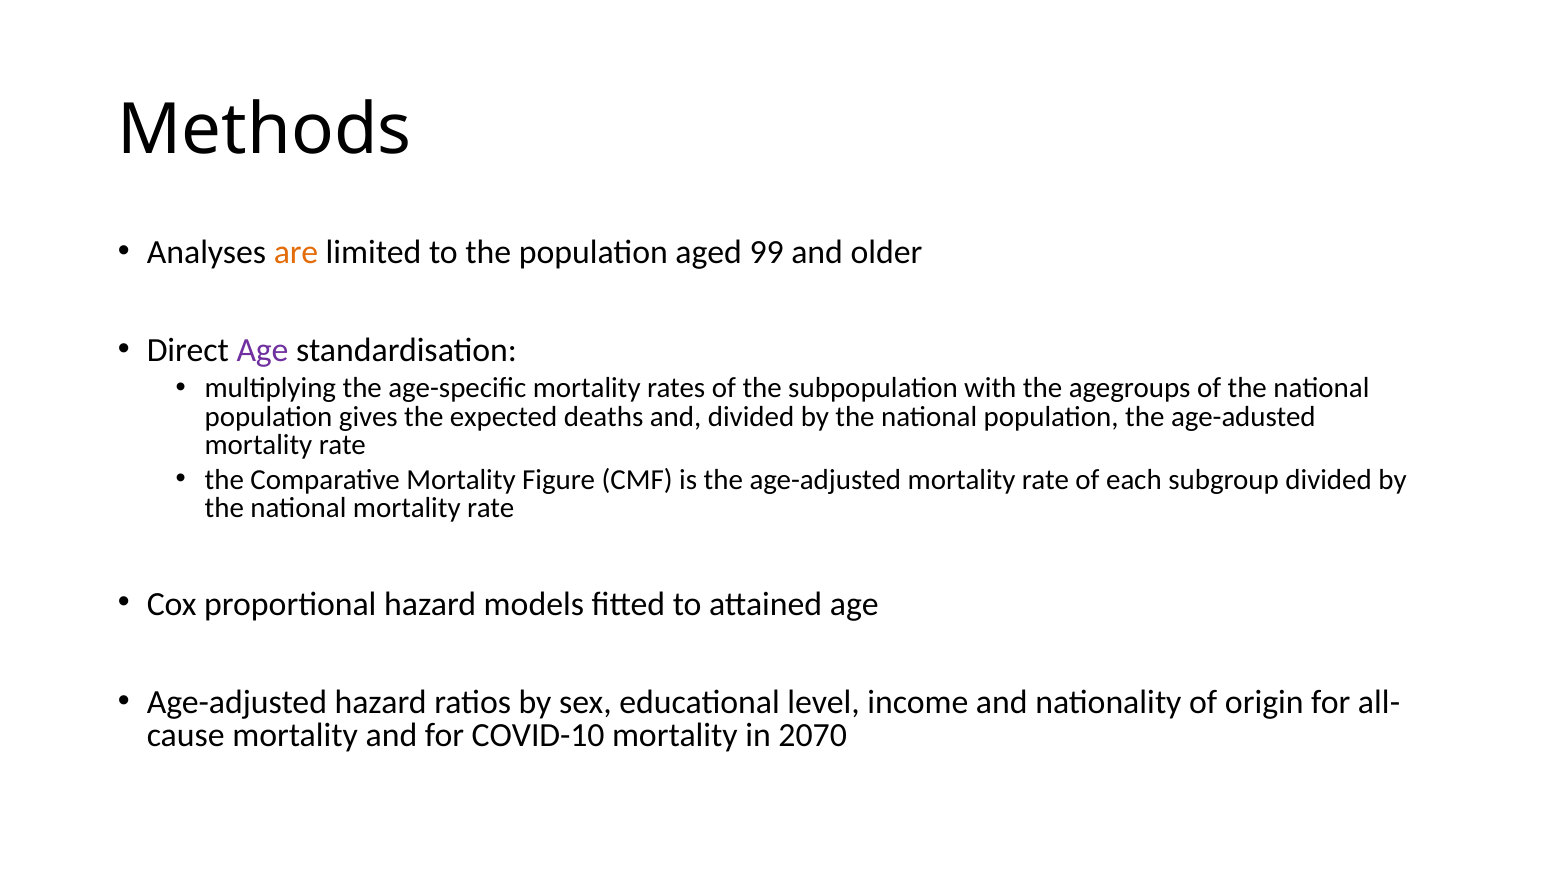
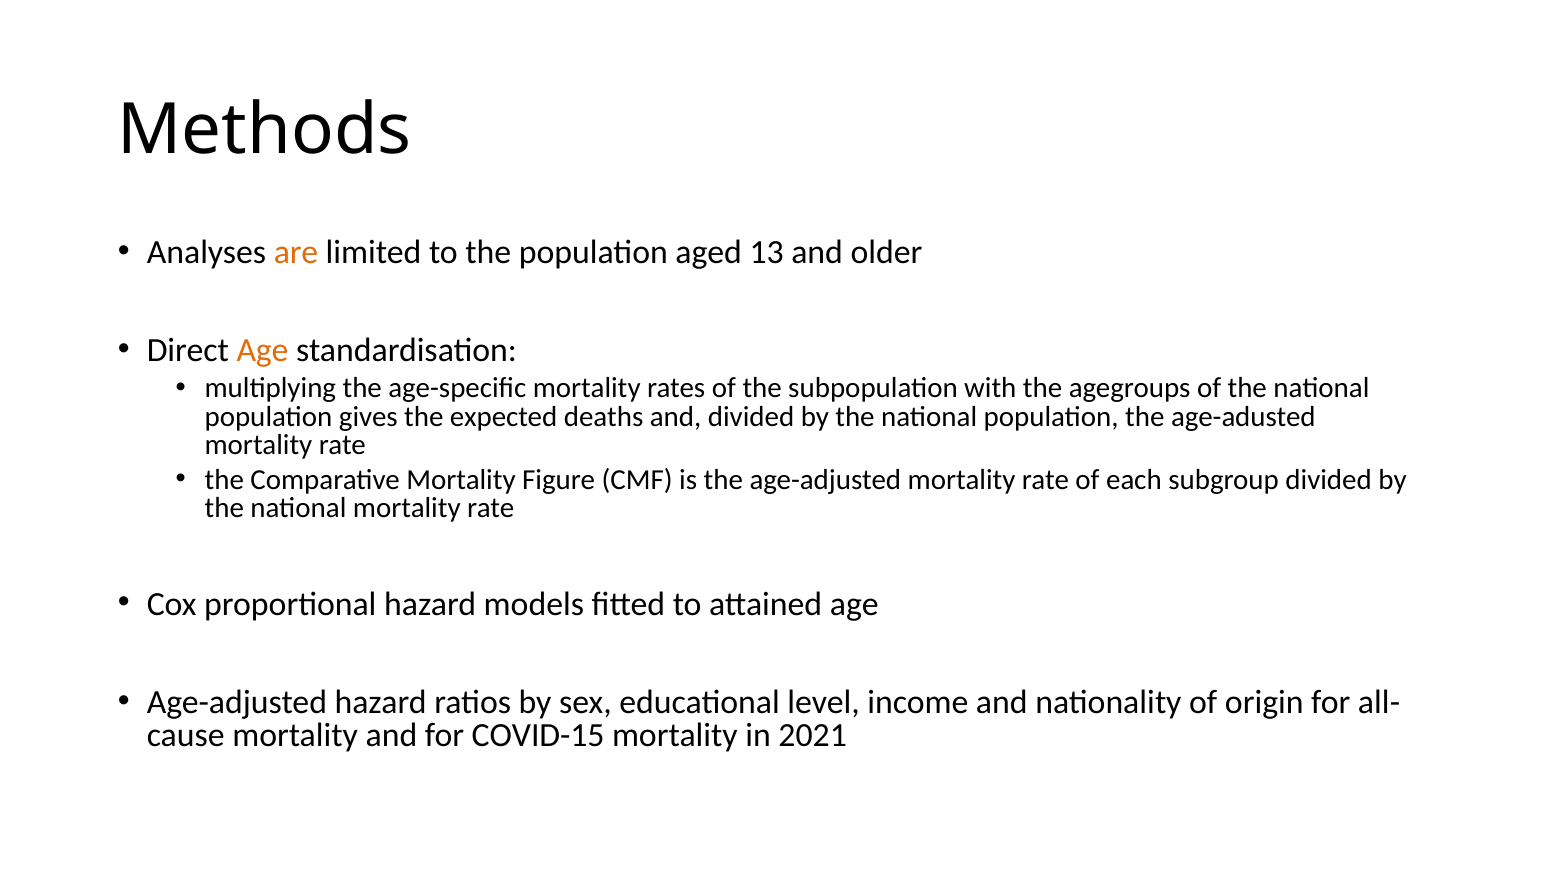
99: 99 -> 13
Age at (263, 351) colour: purple -> orange
COVID-10: COVID-10 -> COVID-15
2070: 2070 -> 2021
